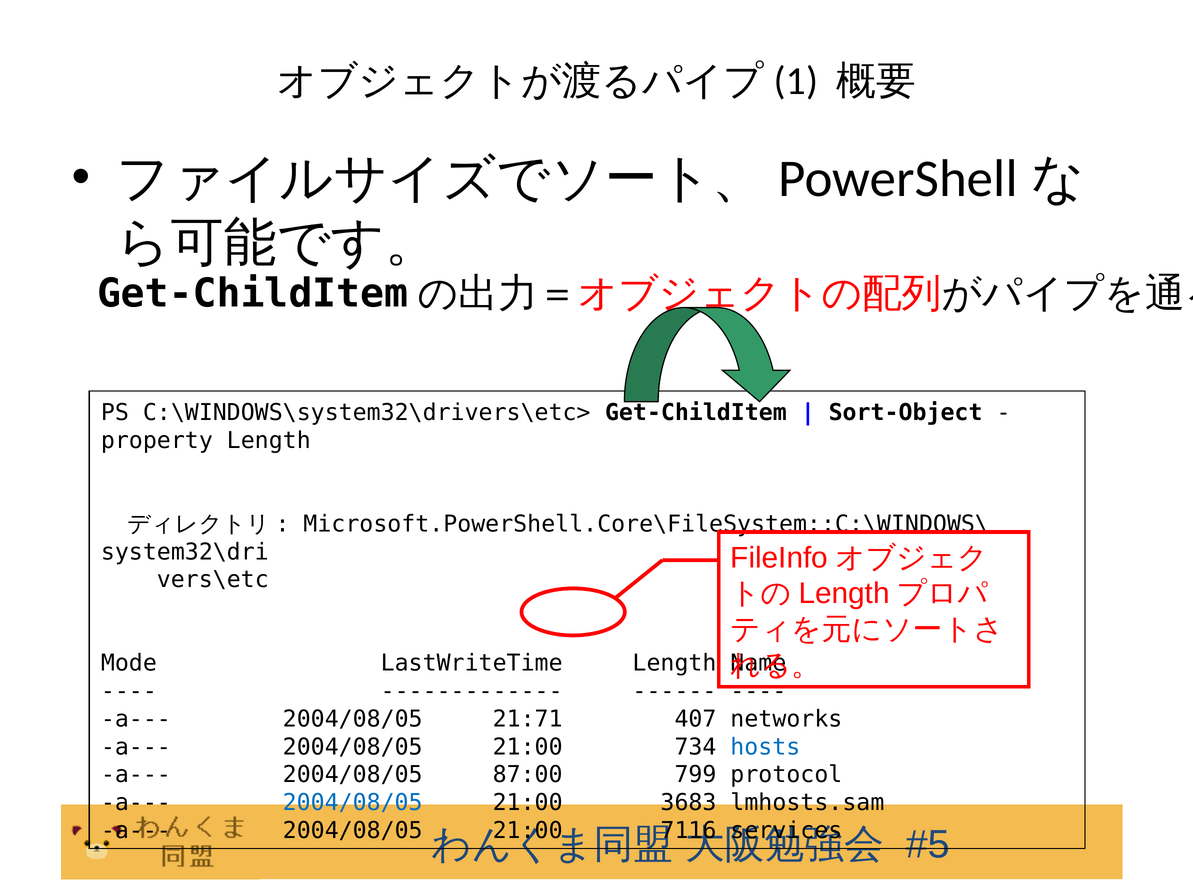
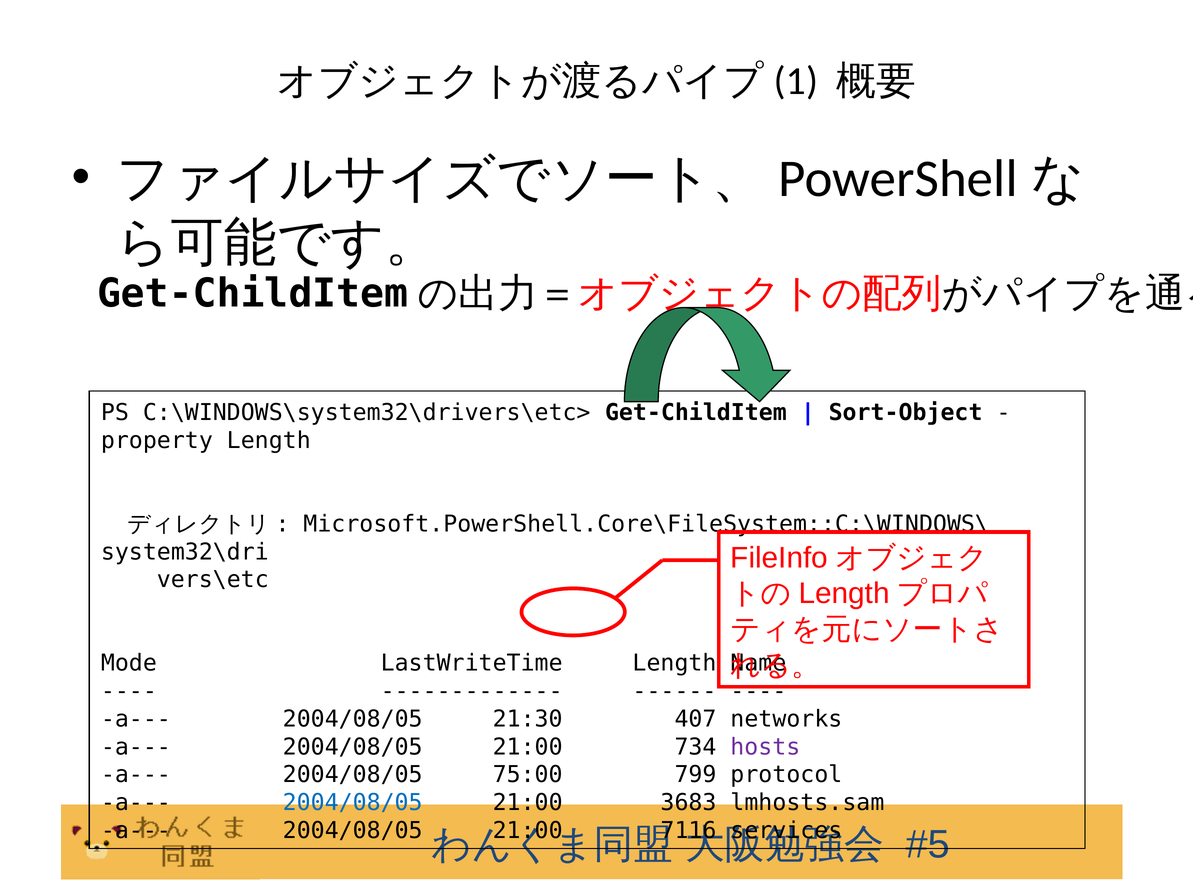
21:71: 21:71 -> 21:30
hosts colour: blue -> purple
87:00: 87:00 -> 75:00
